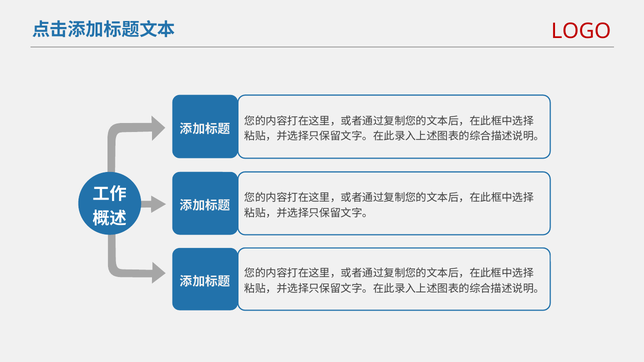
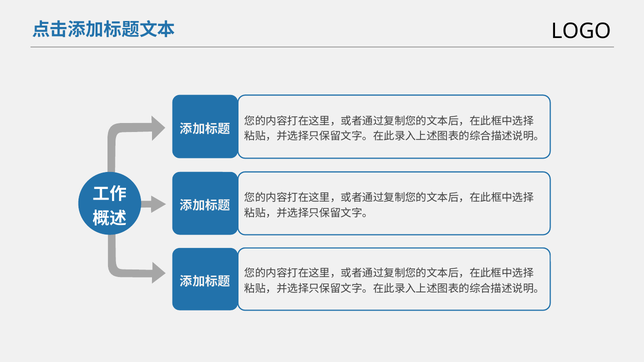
LOGO colour: red -> black
